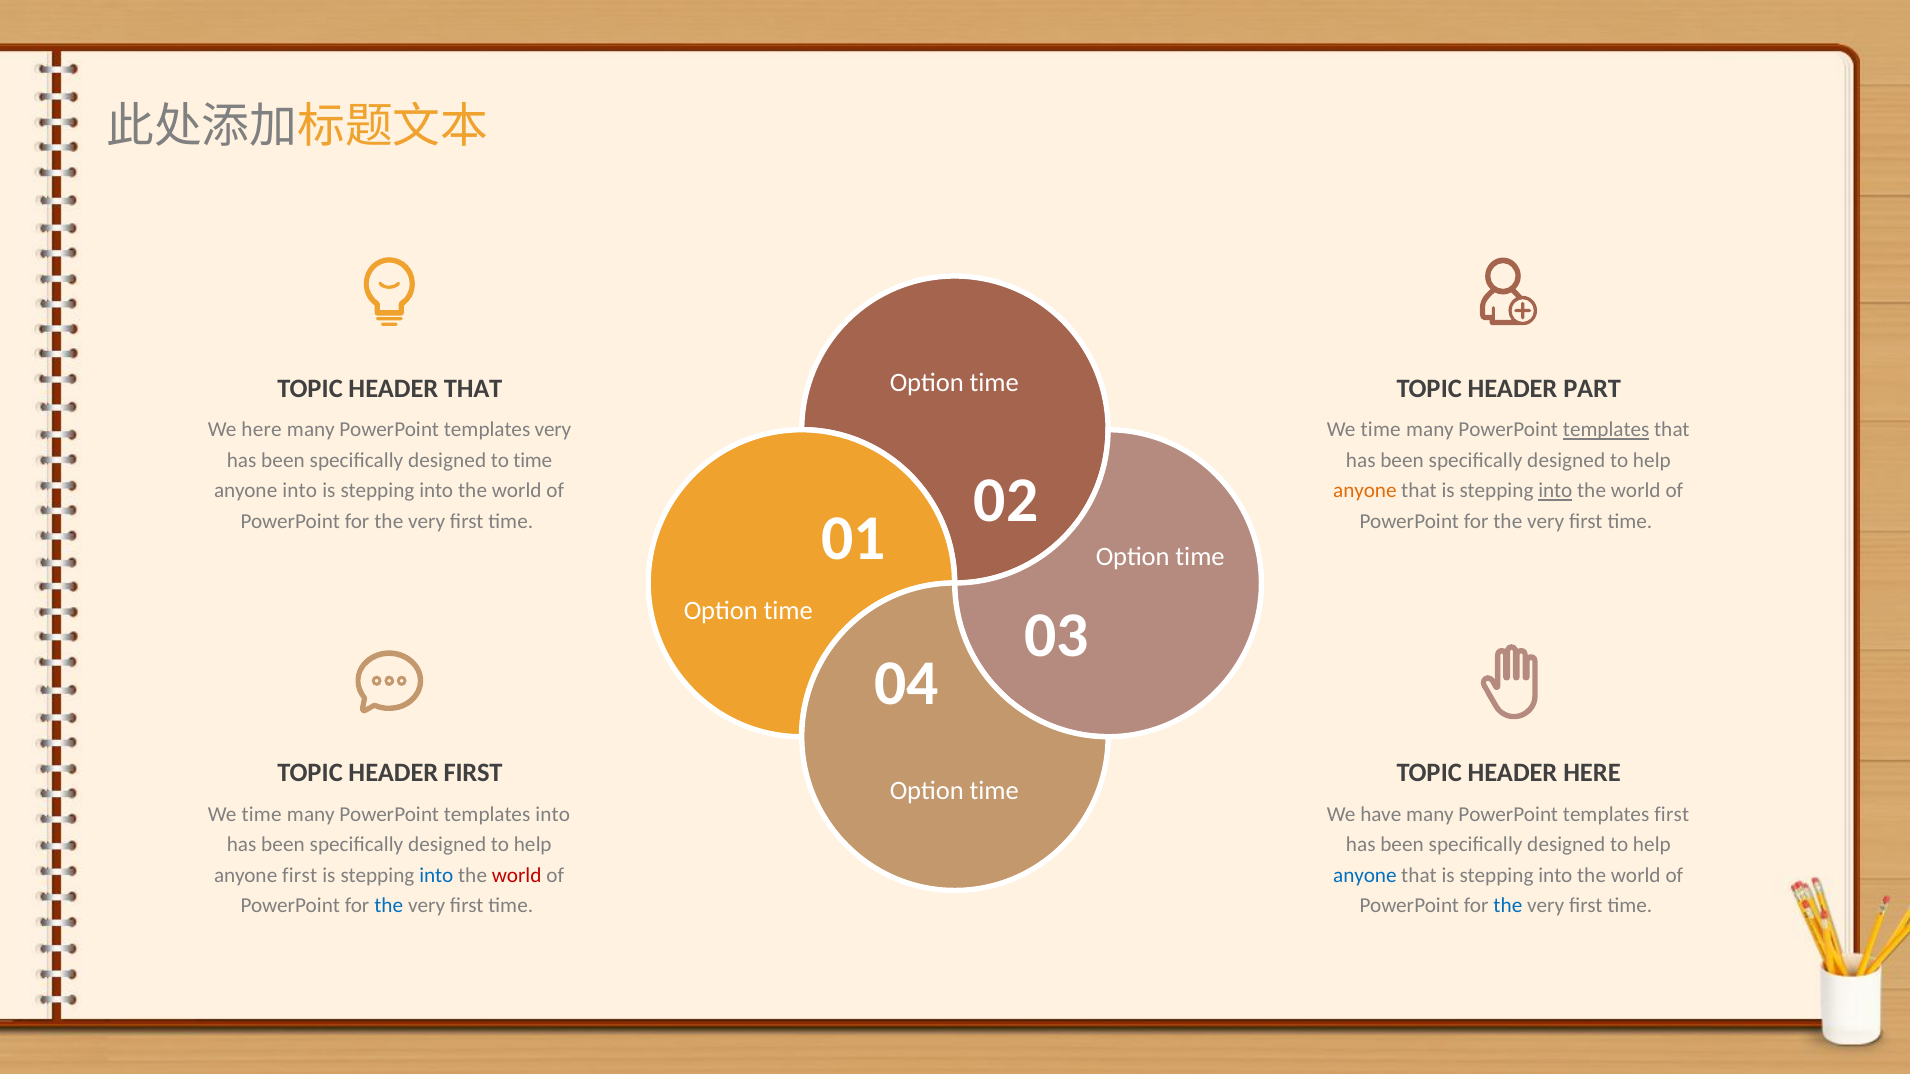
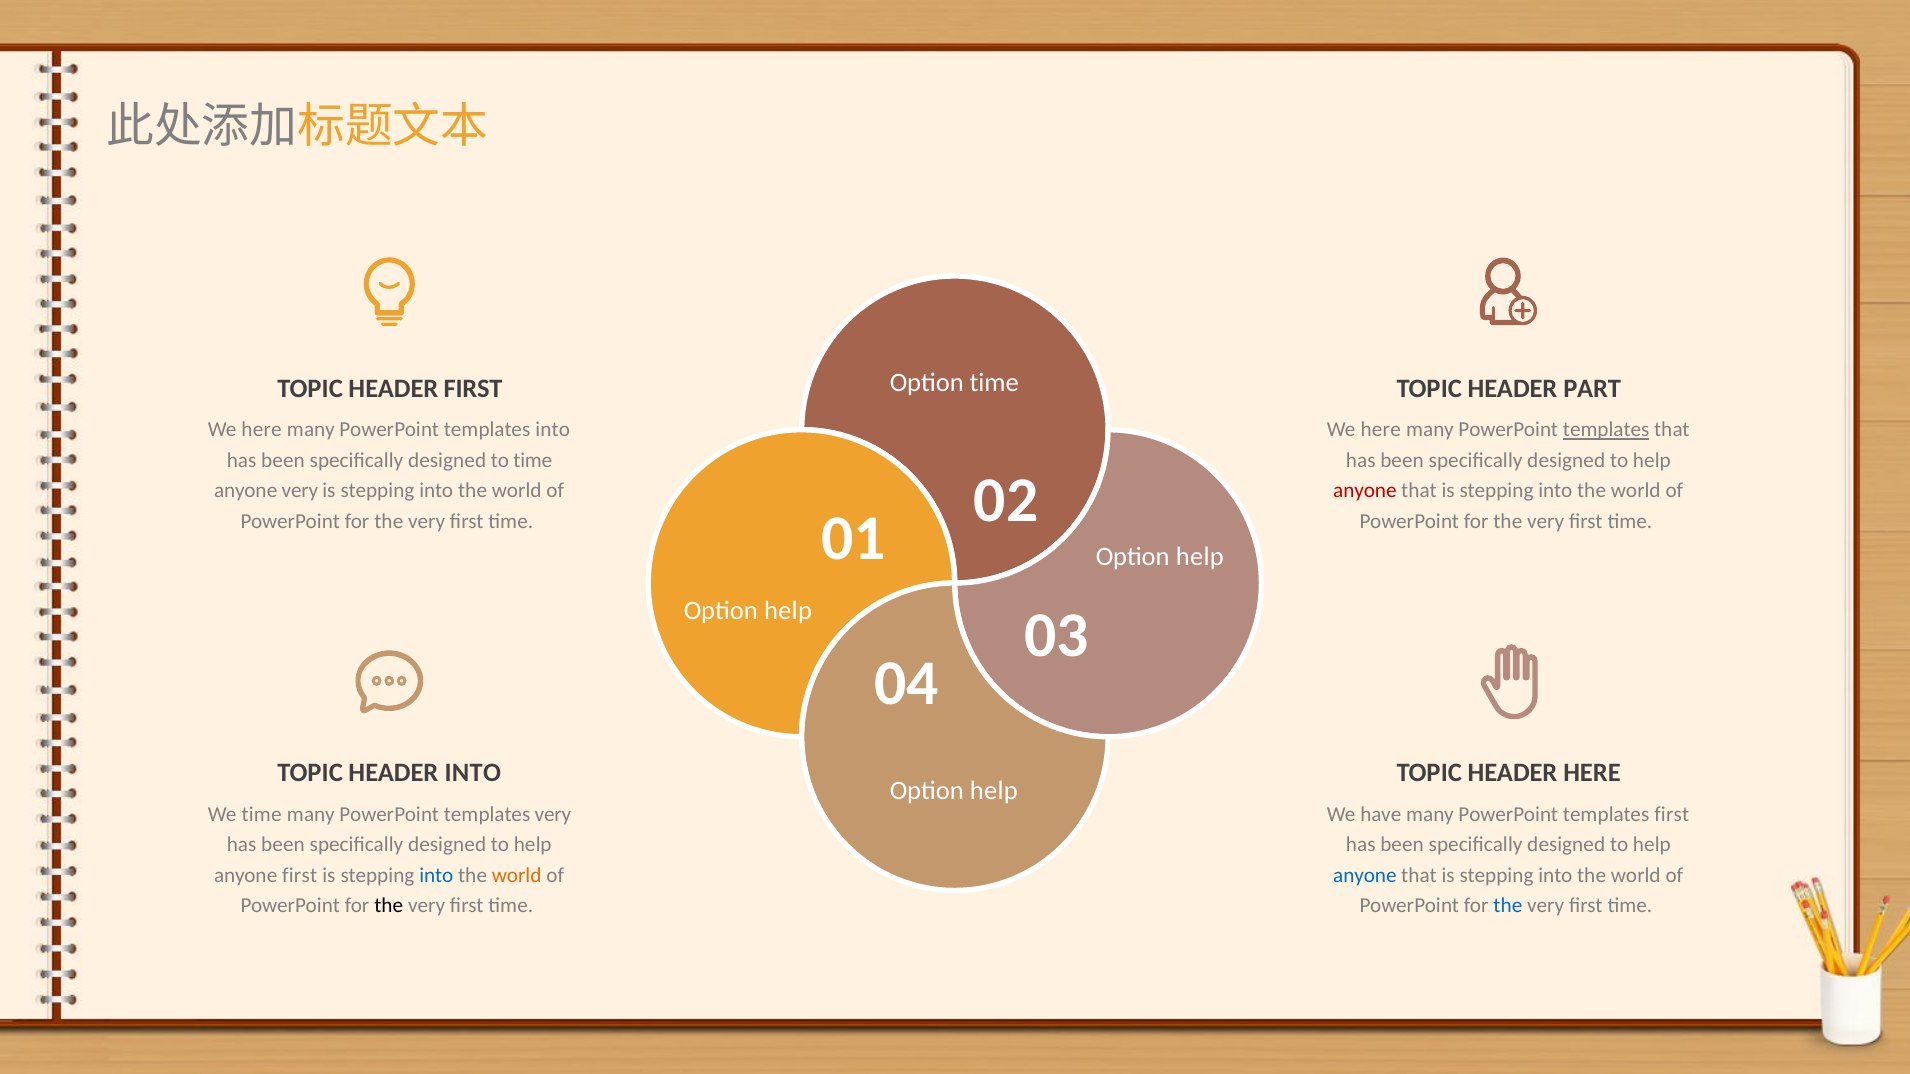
HEADER THAT: THAT -> FIRST
templates very: very -> into
time at (1381, 430): time -> here
anyone into: into -> very
anyone at (1365, 491) colour: orange -> red
into at (1555, 491) underline: present -> none
time at (1200, 557): time -> help
time at (788, 611): time -> help
HEADER FIRST: FIRST -> INTO
time at (994, 791): time -> help
templates into: into -> very
world at (517, 875) colour: red -> orange
the at (389, 906) colour: blue -> black
